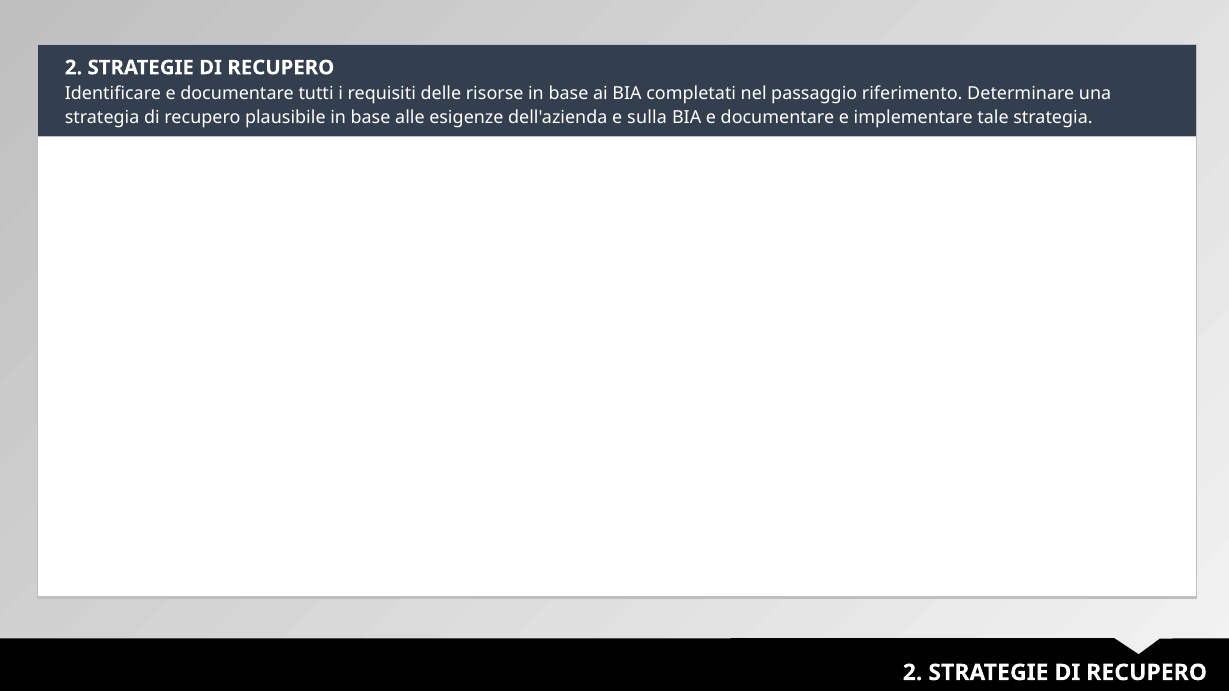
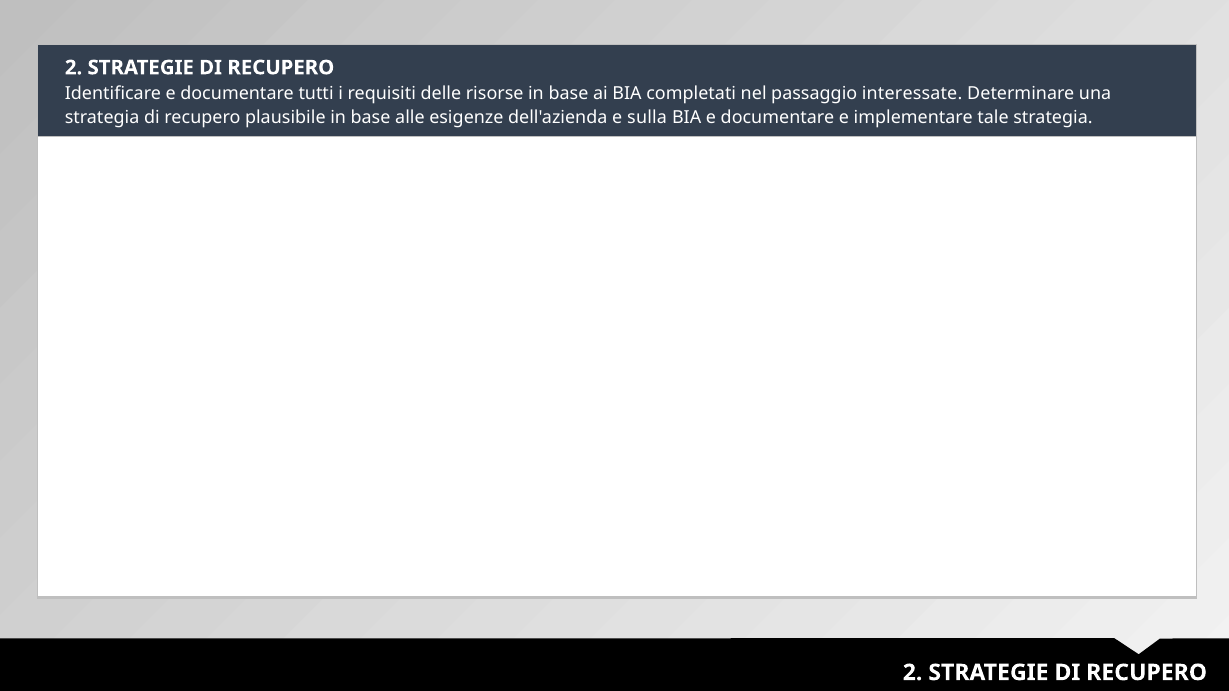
riferimento: riferimento -> interessate
